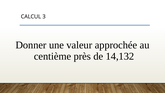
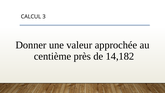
14,132: 14,132 -> 14,182
